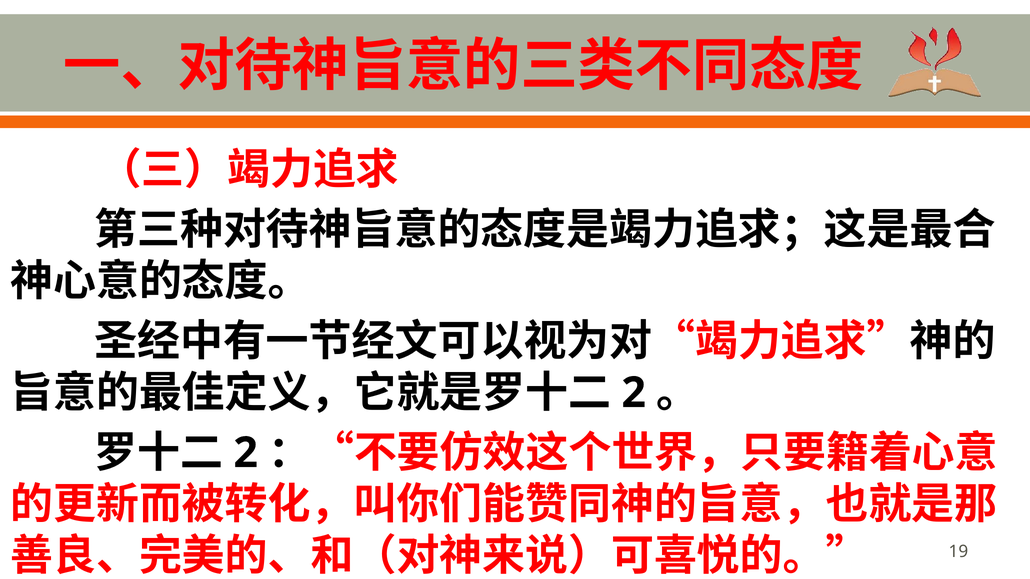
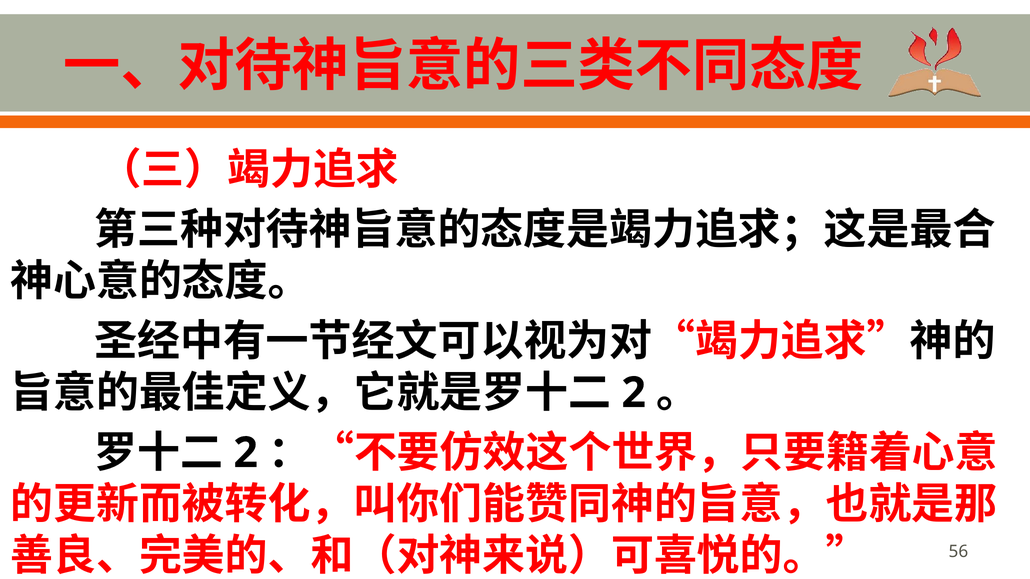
19: 19 -> 56
